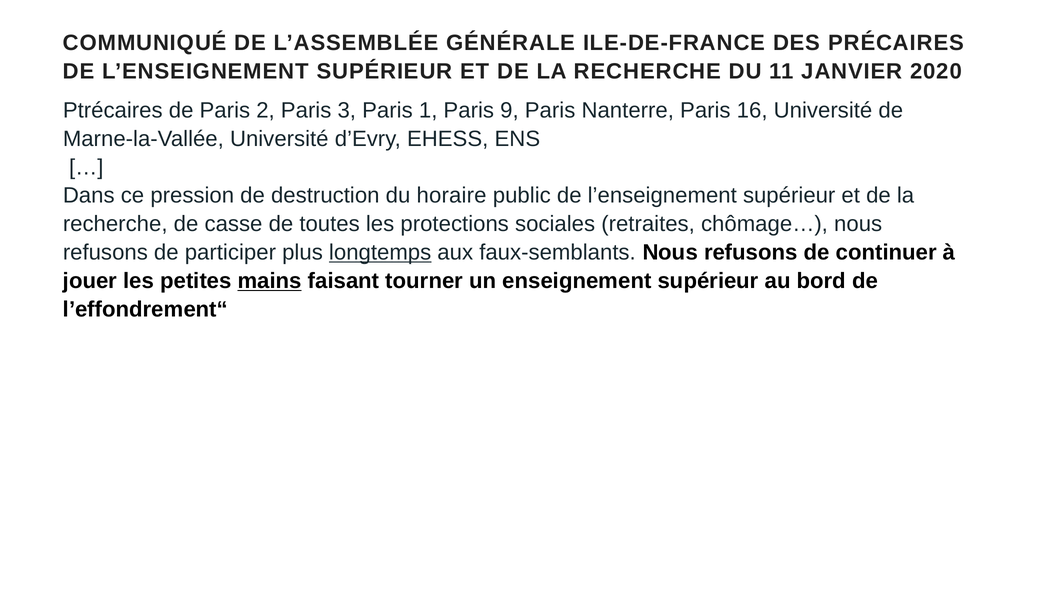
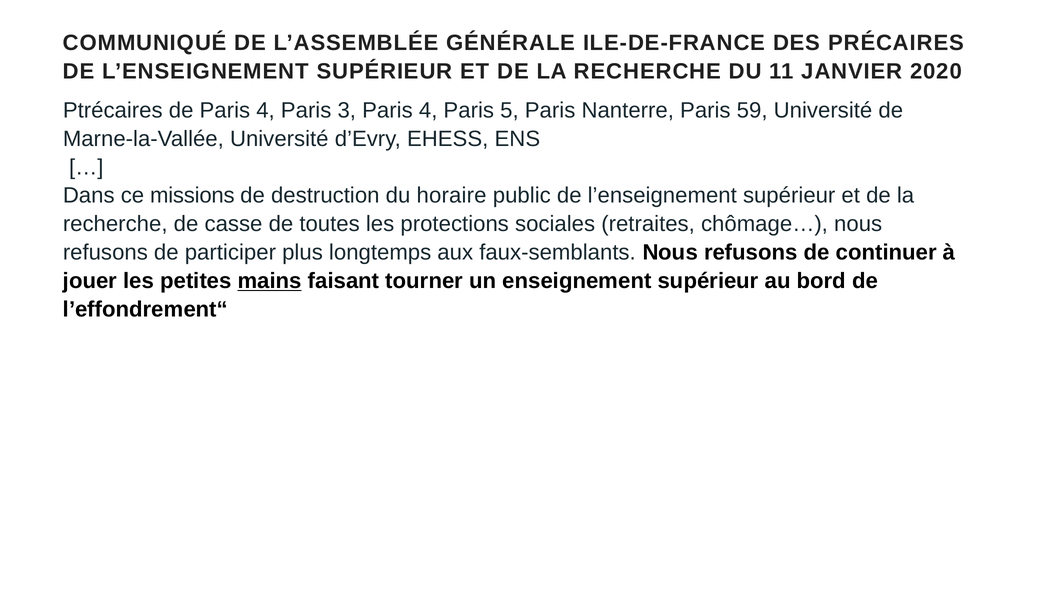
de Paris 2: 2 -> 4
3 Paris 1: 1 -> 4
9: 9 -> 5
16: 16 -> 59
pression: pression -> missions
longtemps underline: present -> none
